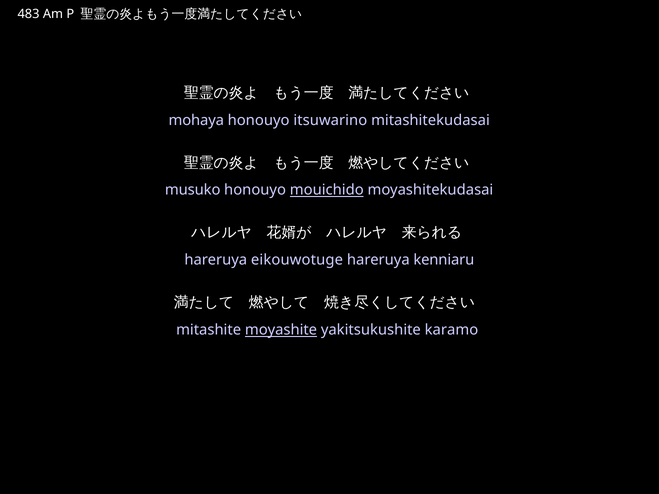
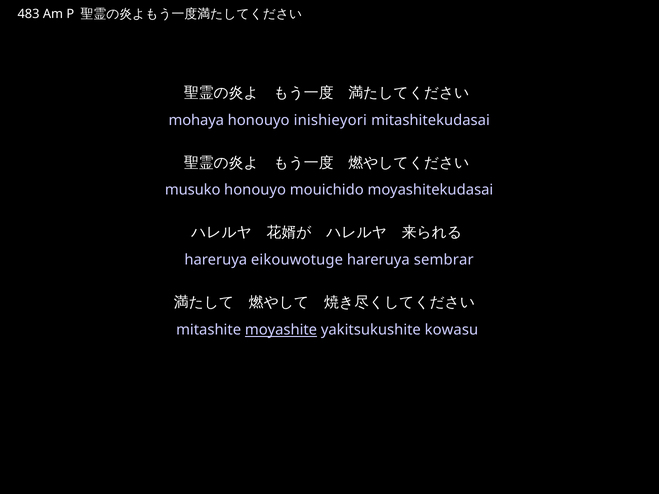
itsuwarino: itsuwarino -> inishieyori
mouichido underline: present -> none
kenniaru: kenniaru -> sembrar
karamo: karamo -> kowasu
